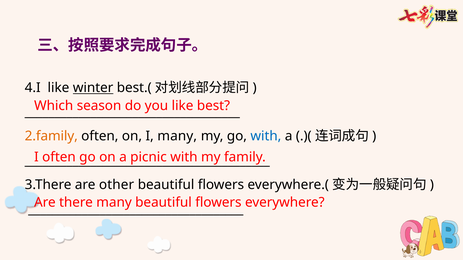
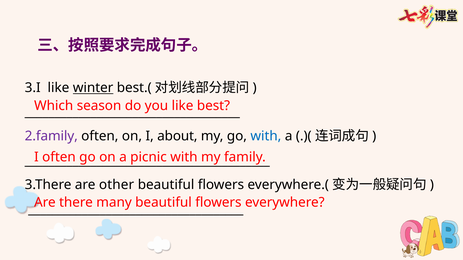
4.I: 4.I -> 3.I
2.family colour: orange -> purple
I many: many -> about
